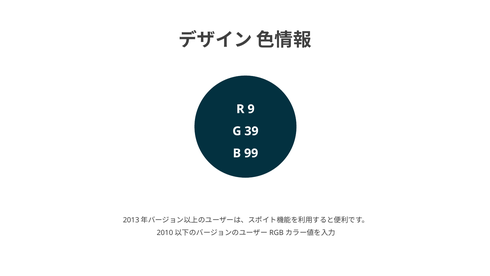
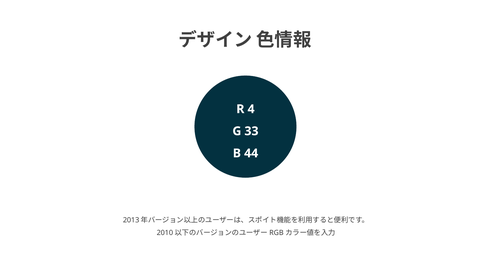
9: 9 -> 4
39: 39 -> 33
99: 99 -> 44
